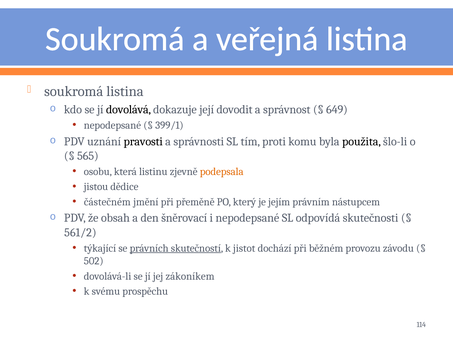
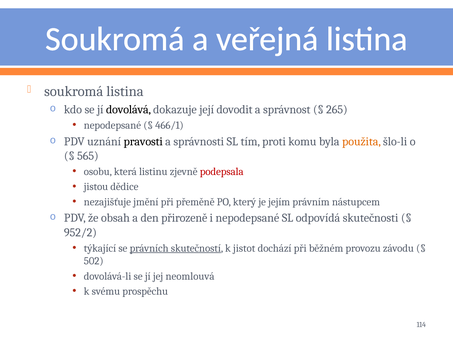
649: 649 -> 265
399/1: 399/1 -> 466/1
použita colour: black -> orange
podepsala colour: orange -> red
částečném: částečném -> nezajišťuje
šněrovací: šněrovací -> přirozeně
561/2: 561/2 -> 952/2
zákoníkem: zákoníkem -> neomlouvá
